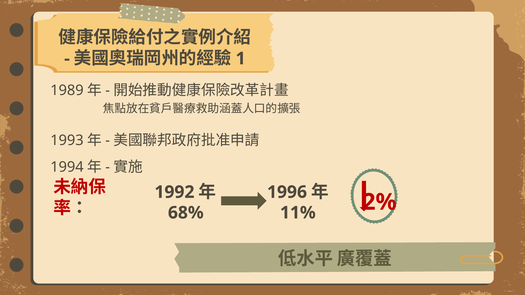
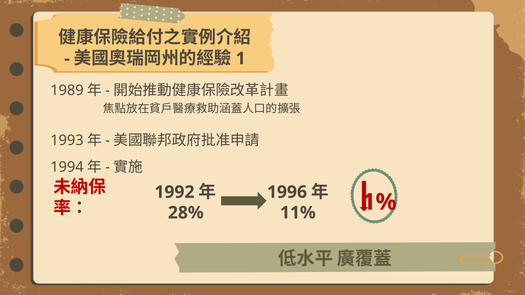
2%: 2% -> 1%
68%: 68% -> 28%
